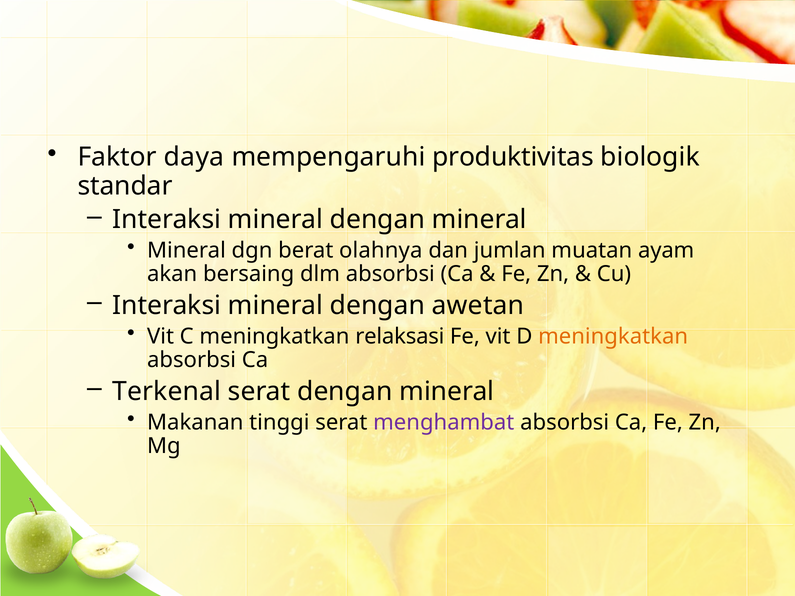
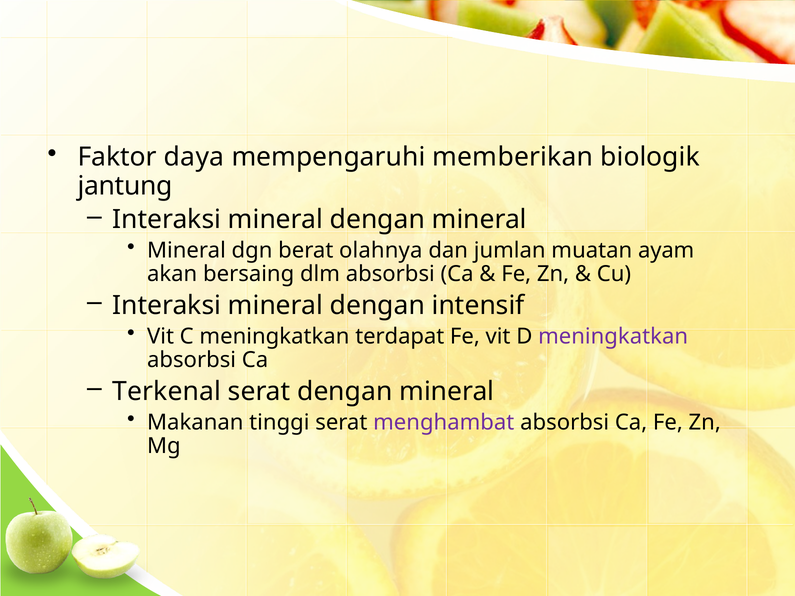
produktivitas: produktivitas -> memberikan
standar: standar -> jantung
awetan: awetan -> intensif
relaksasi: relaksasi -> terdapat
meningkatkan at (613, 336) colour: orange -> purple
